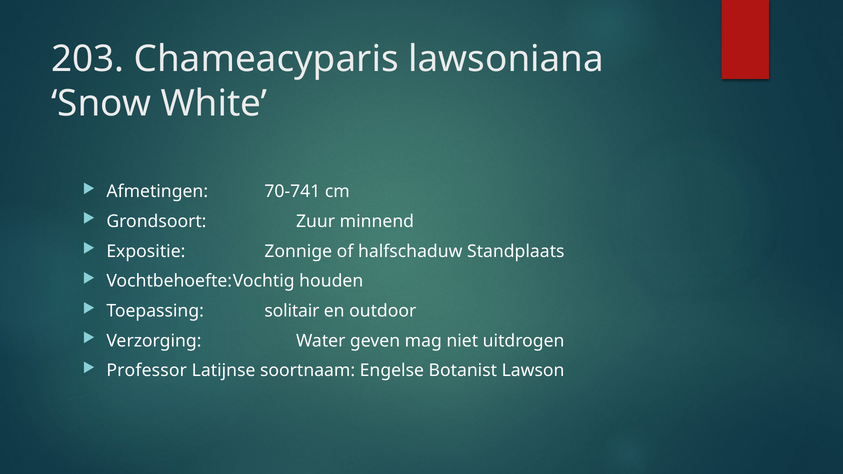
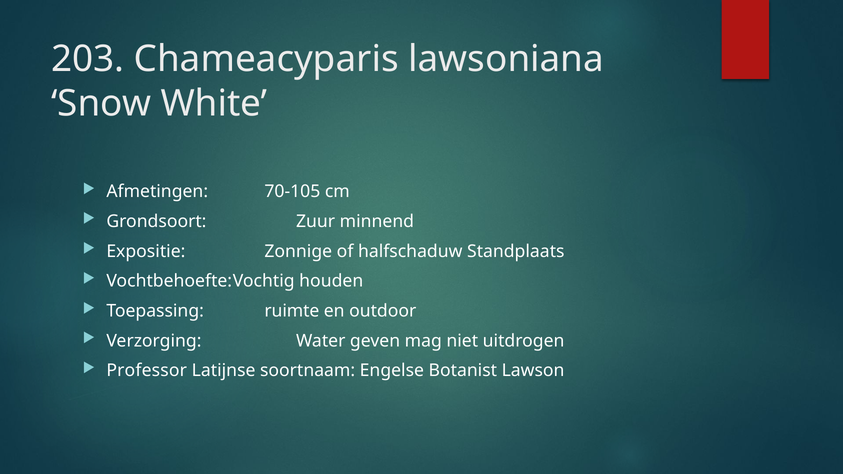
70-741: 70-741 -> 70-105
solitair: solitair -> ruimte
